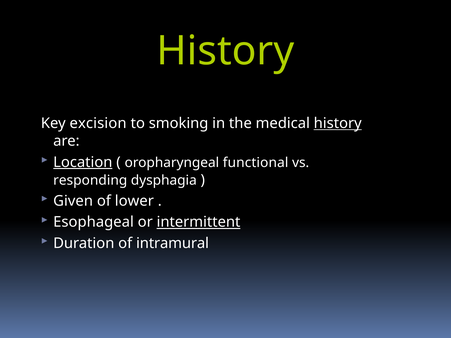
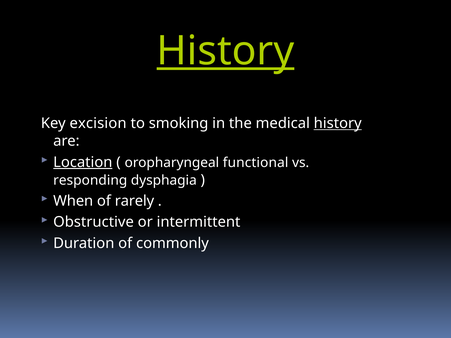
History at (225, 51) underline: none -> present
Given: Given -> When
lower: lower -> rarely
Esophageal: Esophageal -> Obstructive
intermittent underline: present -> none
intramural: intramural -> commonly
